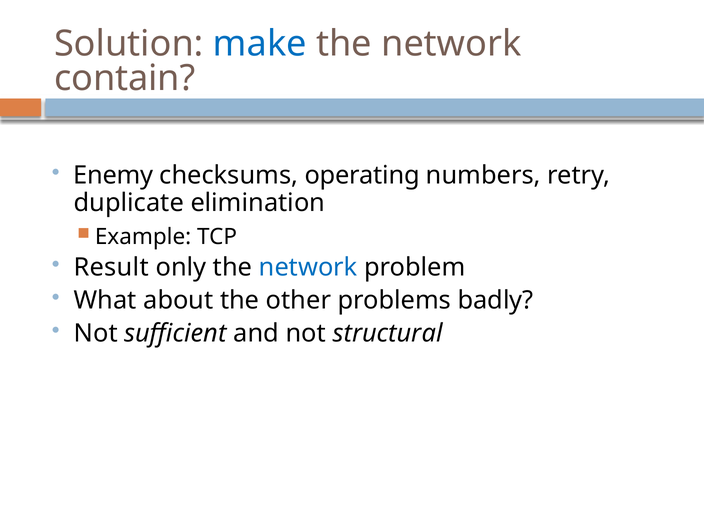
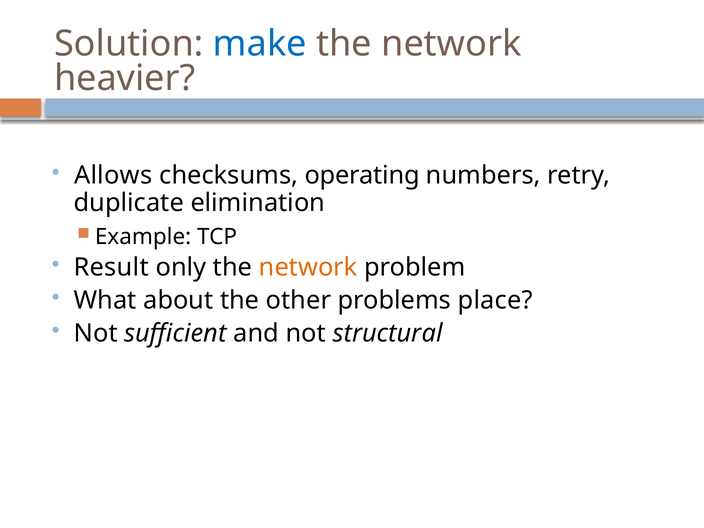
contain: contain -> heavier
Enemy: Enemy -> Allows
network at (308, 268) colour: blue -> orange
badly: badly -> place
